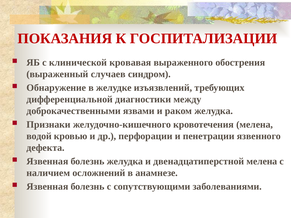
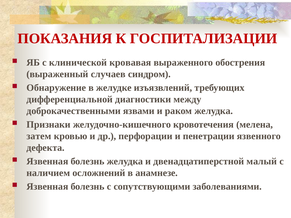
водой: водой -> затем
двенадцатиперстной мелена: мелена -> малый
